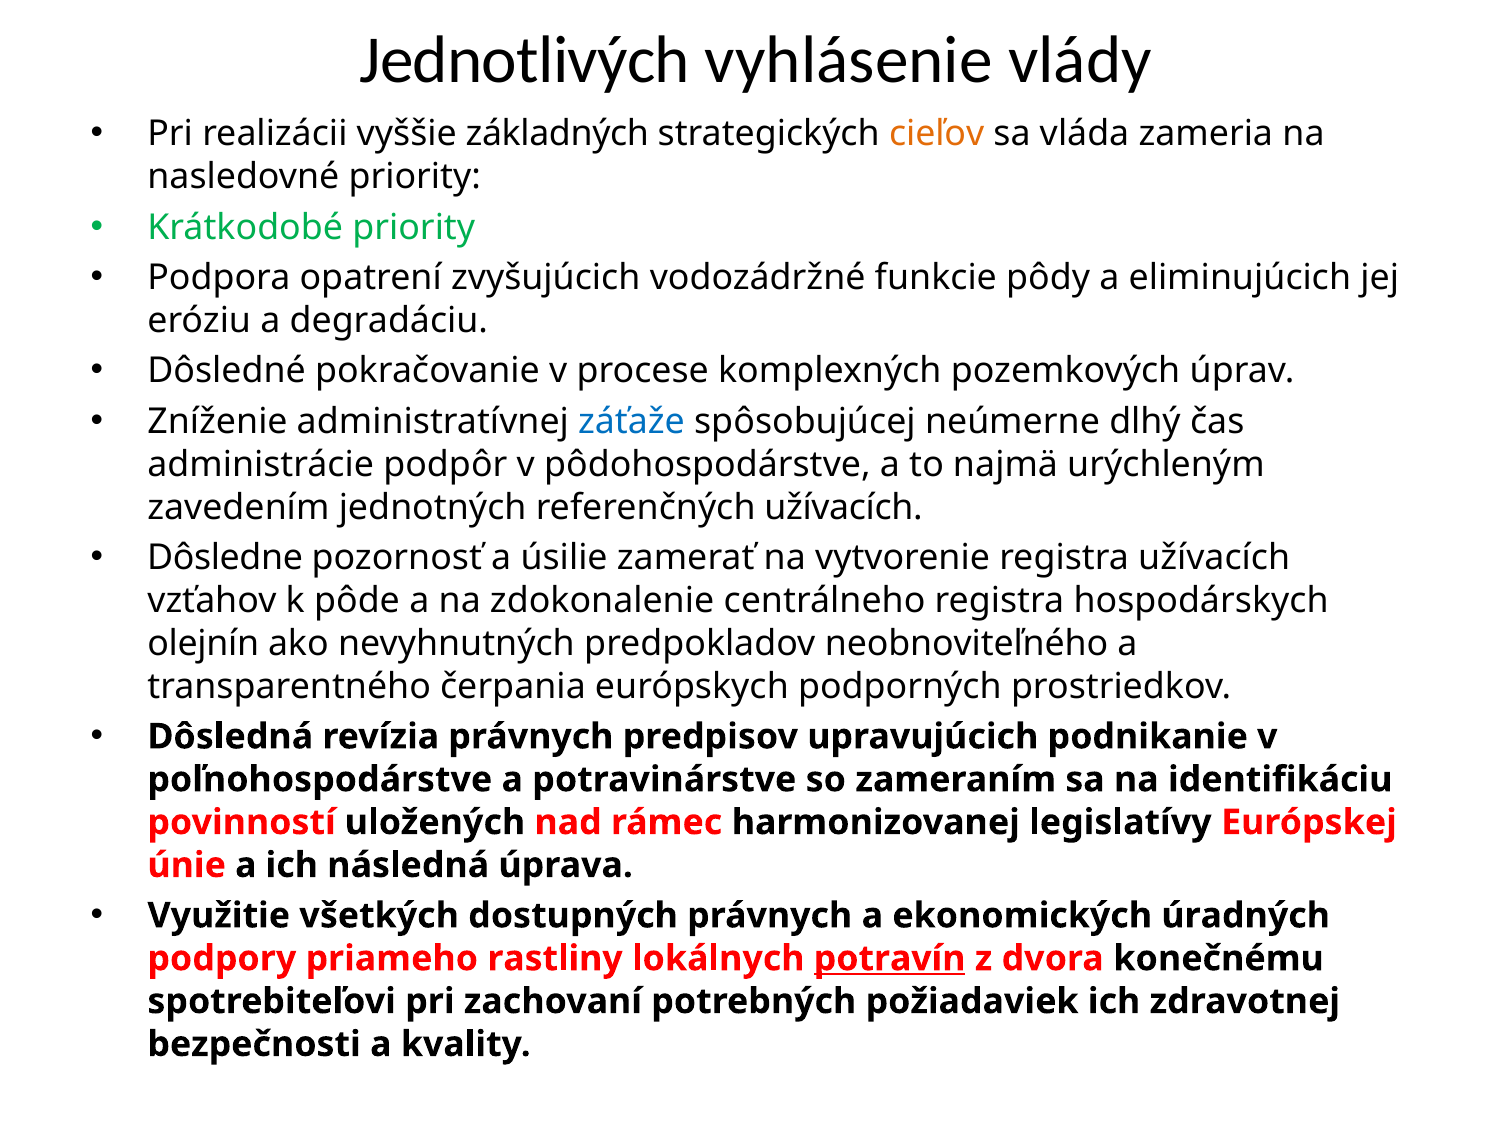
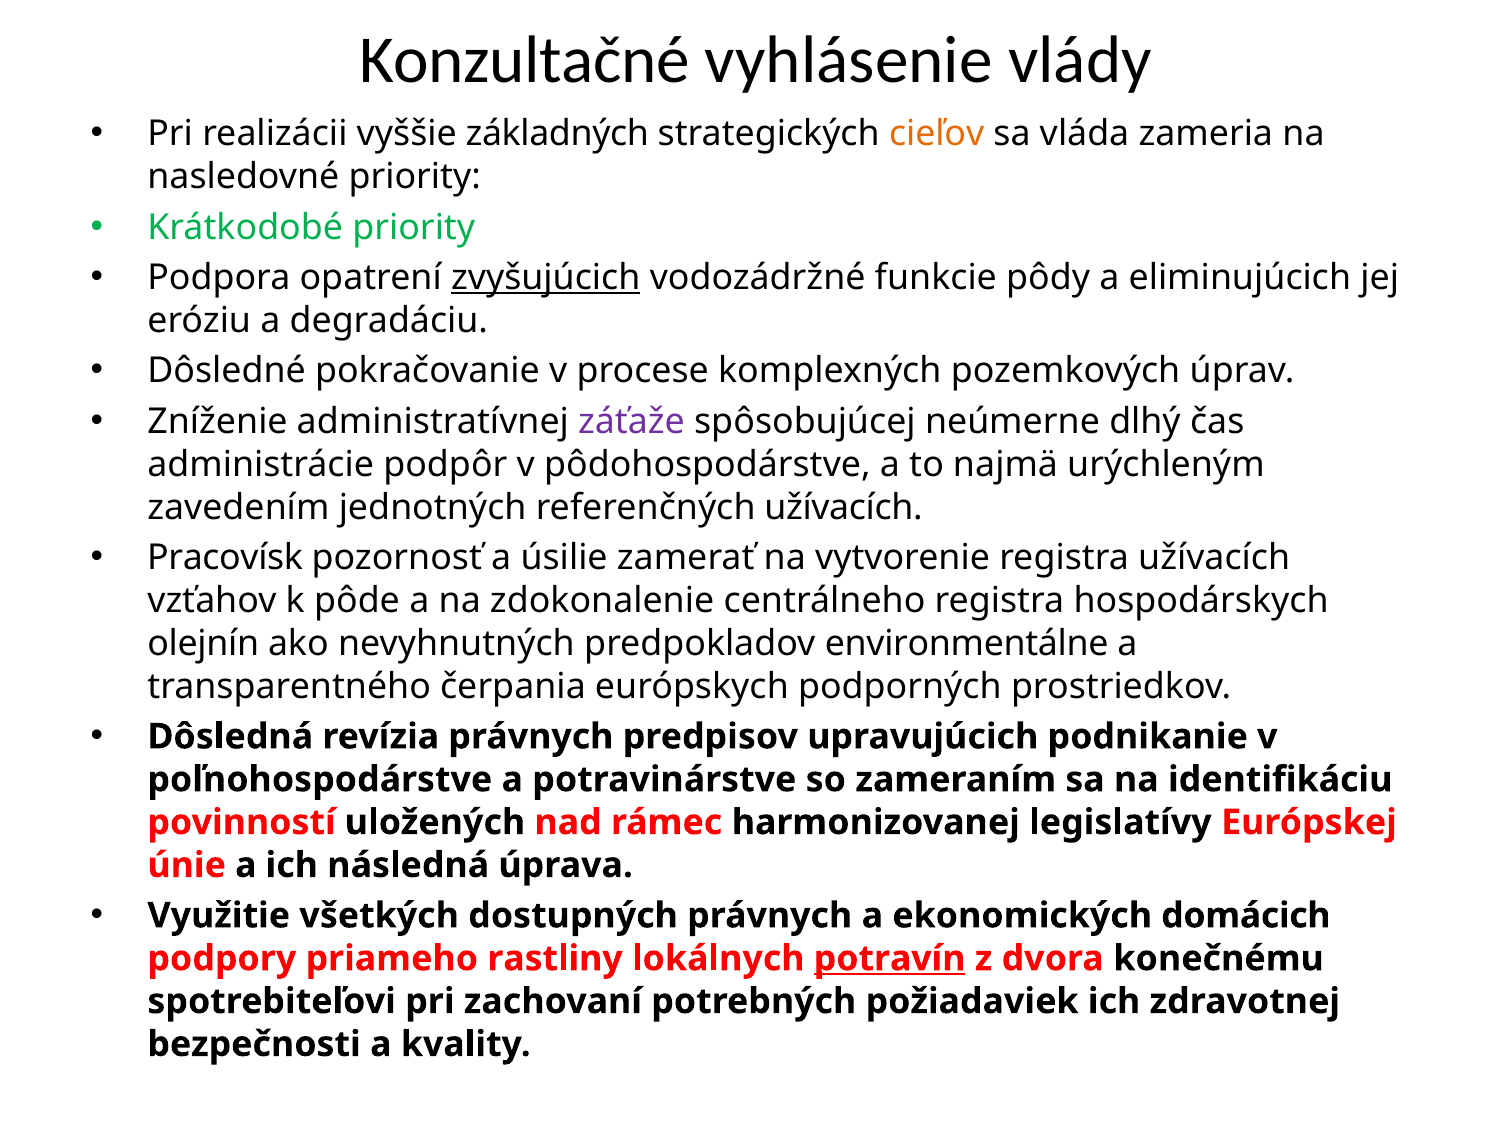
Jednotlivých: Jednotlivých -> Konzultačné
zvyšujúcich underline: none -> present
záťaže colour: blue -> purple
Dôsledne: Dôsledne -> Pracovísk
neobnoviteľného: neobnoviteľného -> environmentálne
úradných: úradných -> domácich
